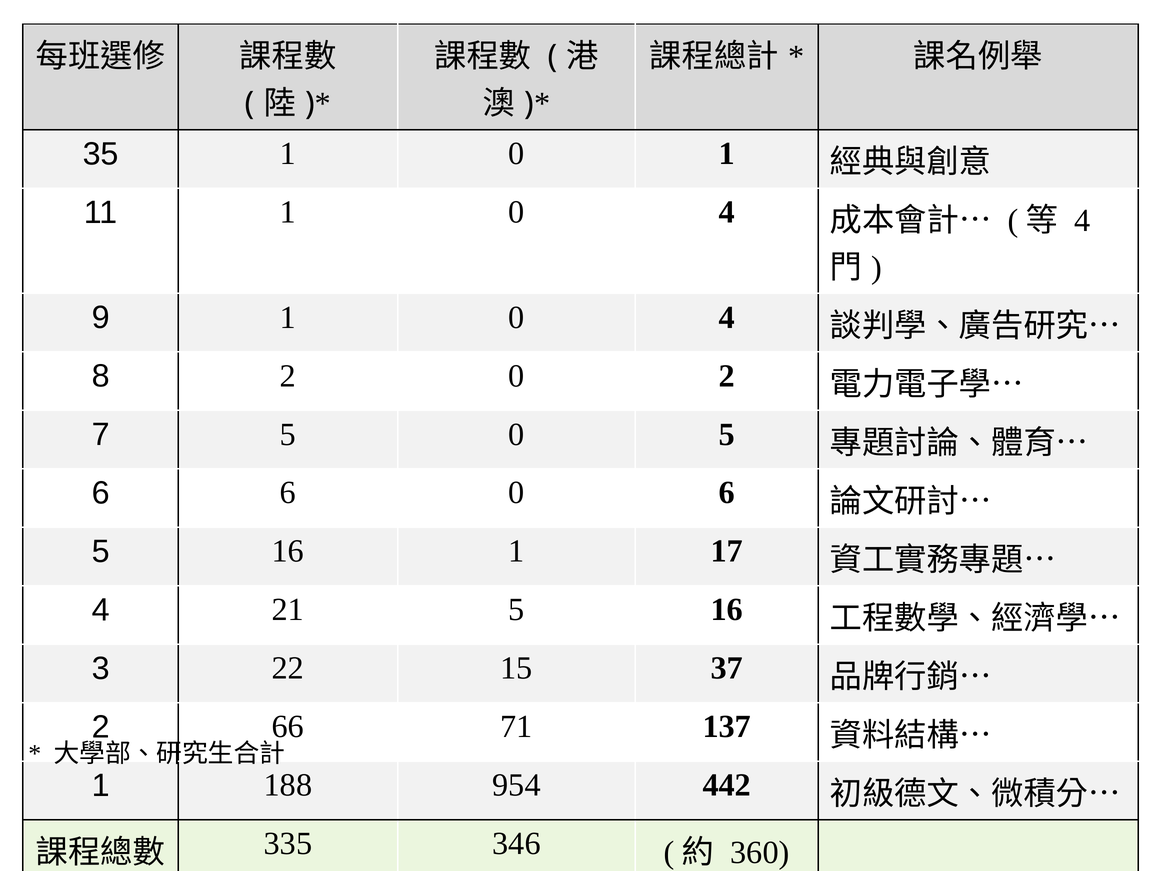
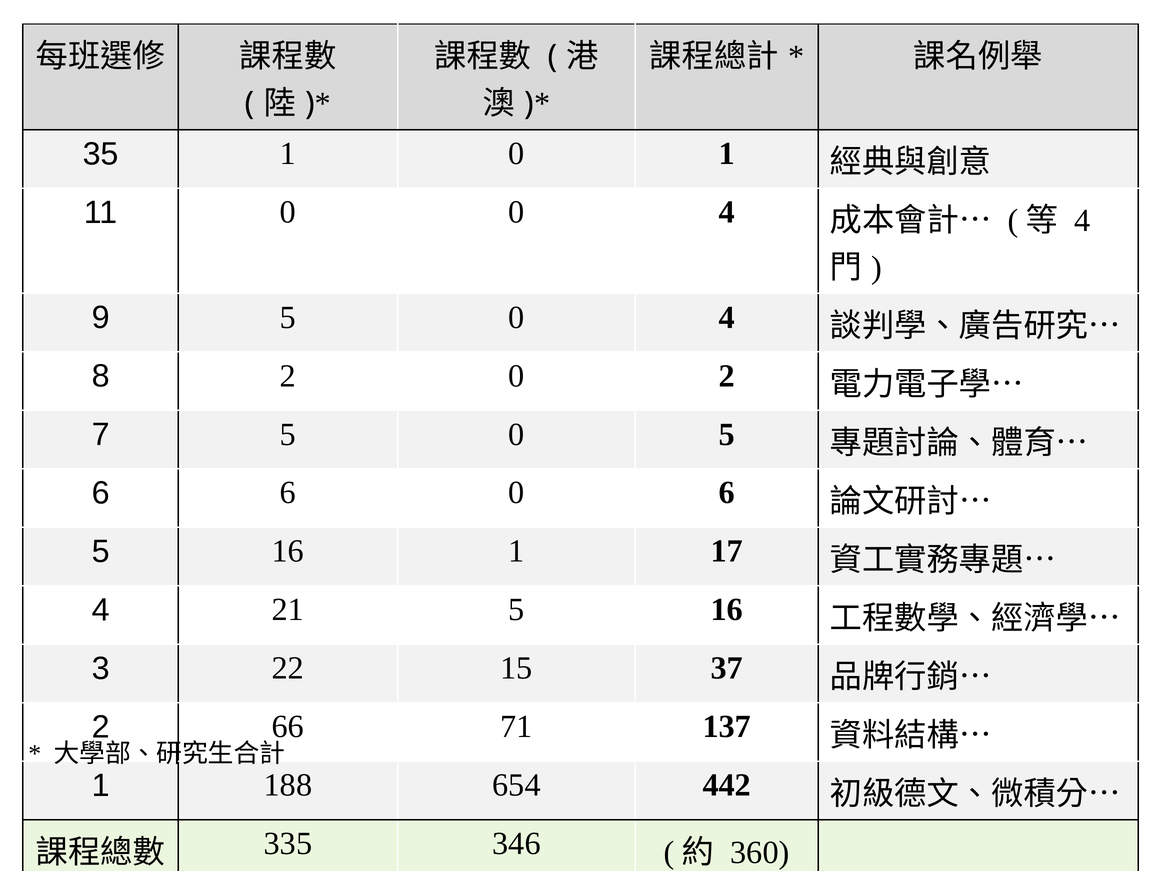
11 1: 1 -> 0
9 1: 1 -> 5
954: 954 -> 654
